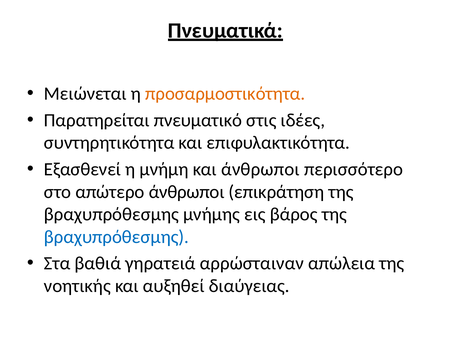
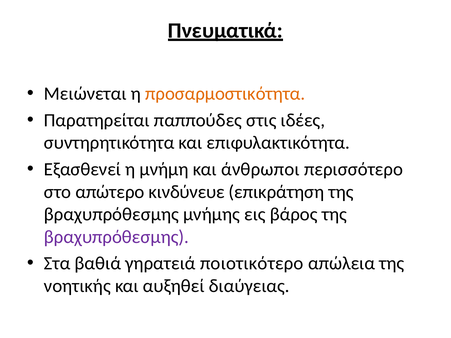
πνευματικό: πνευματικό -> παππούδες
απώτερο άνθρωποι: άνθρωποι -> κινδύνευε
βραχυπρόθεσμης at (116, 237) colour: blue -> purple
αρρώσταιναν: αρρώσταιναν -> ποιοτικότερο
